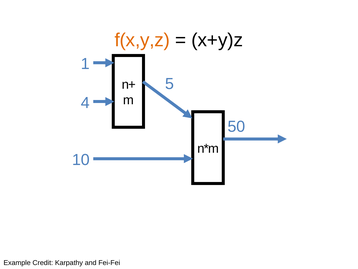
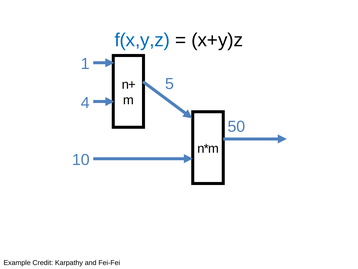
f(x,y,z colour: orange -> blue
